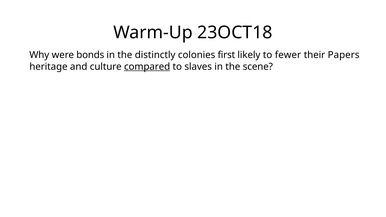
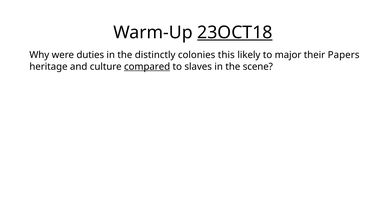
23OCT18 underline: none -> present
bonds: bonds -> duties
first: first -> this
fewer: fewer -> major
